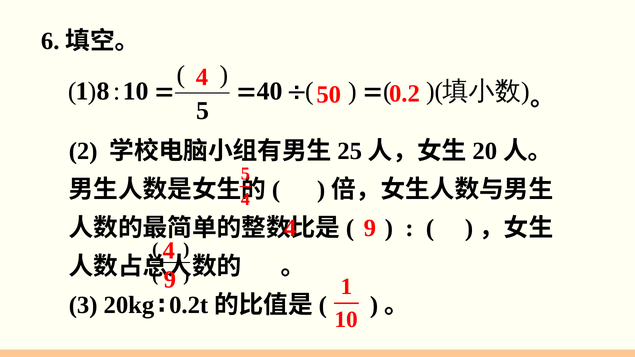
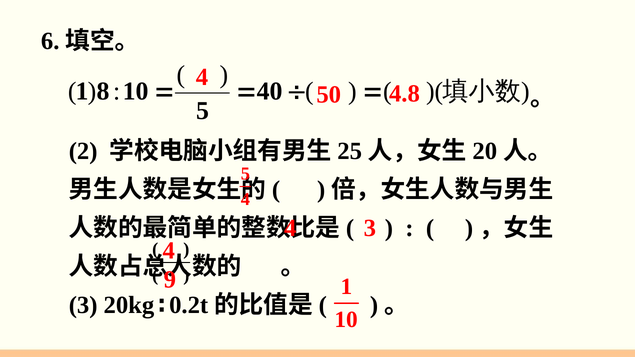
0.2: 0.2 -> 4.8
9 at (370, 228): 9 -> 3
